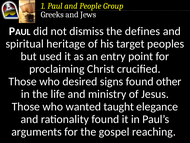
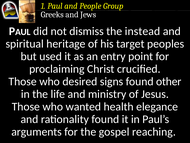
defines: defines -> instead
taught: taught -> health
